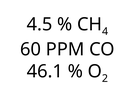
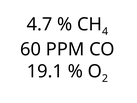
4.5: 4.5 -> 4.7
46.1: 46.1 -> 19.1
